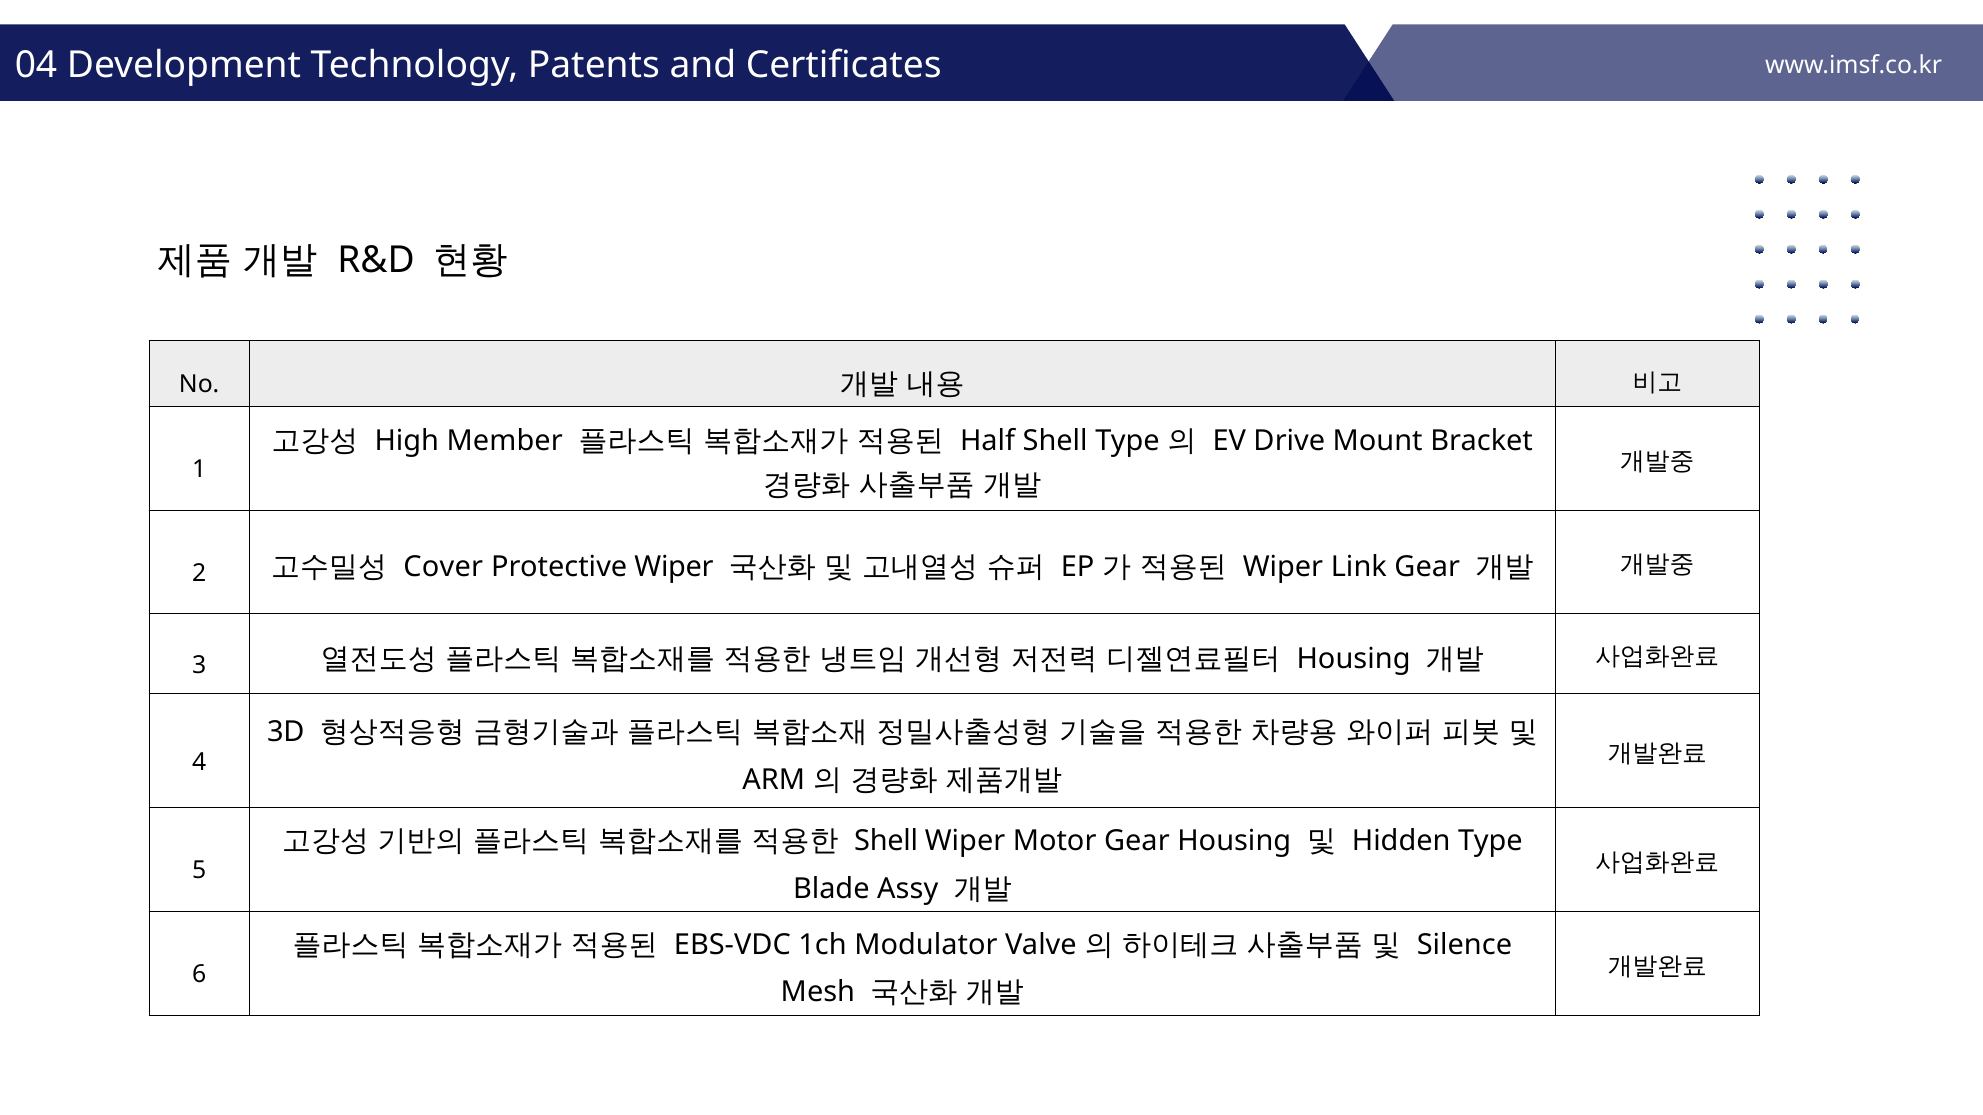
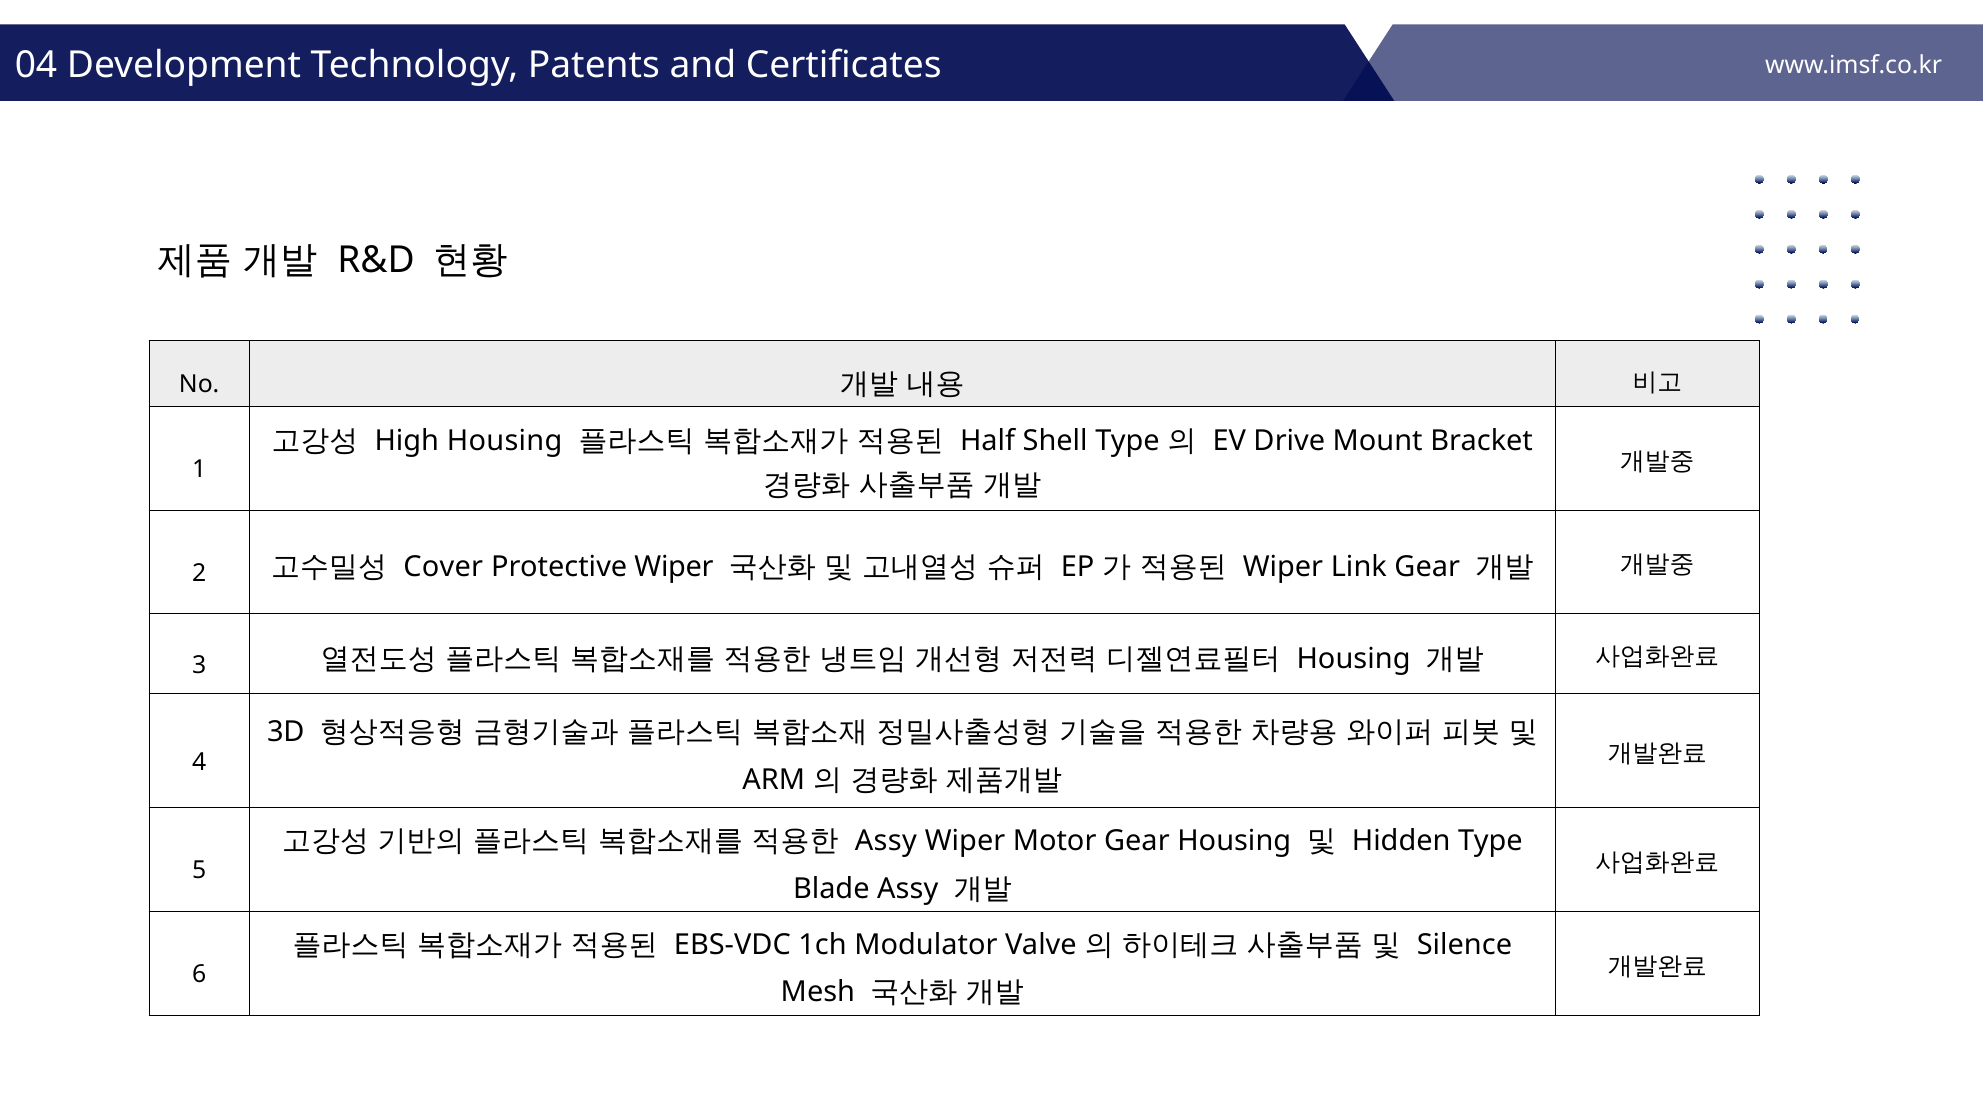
High Member: Member -> Housing
Shell at (886, 841): Shell -> Assy
